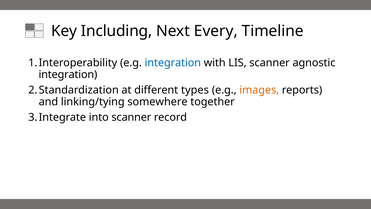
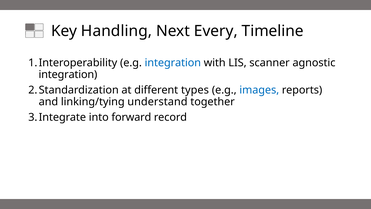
Including: Including -> Handling
images colour: orange -> blue
somewhere: somewhere -> understand
into scanner: scanner -> forward
